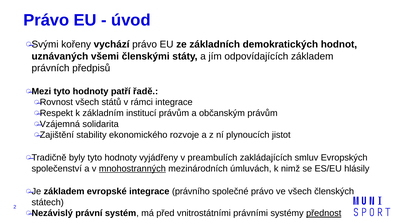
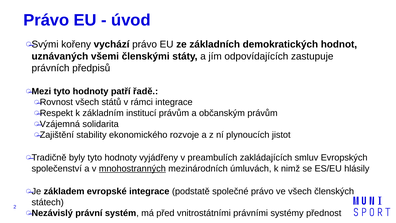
odpovídajících základem: základem -> zastupuje
právního: právního -> podstatě
přednost underline: present -> none
